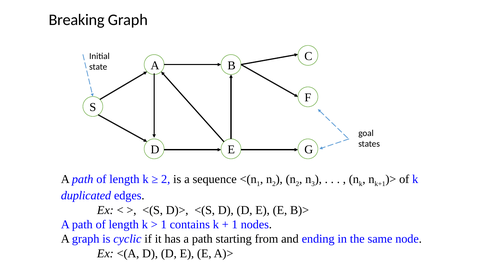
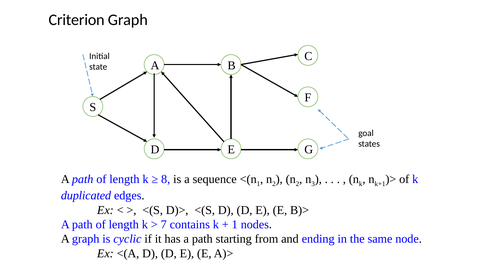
Breaking: Breaking -> Criterion
2 at (166, 179): 2 -> 8
1 at (164, 225): 1 -> 7
